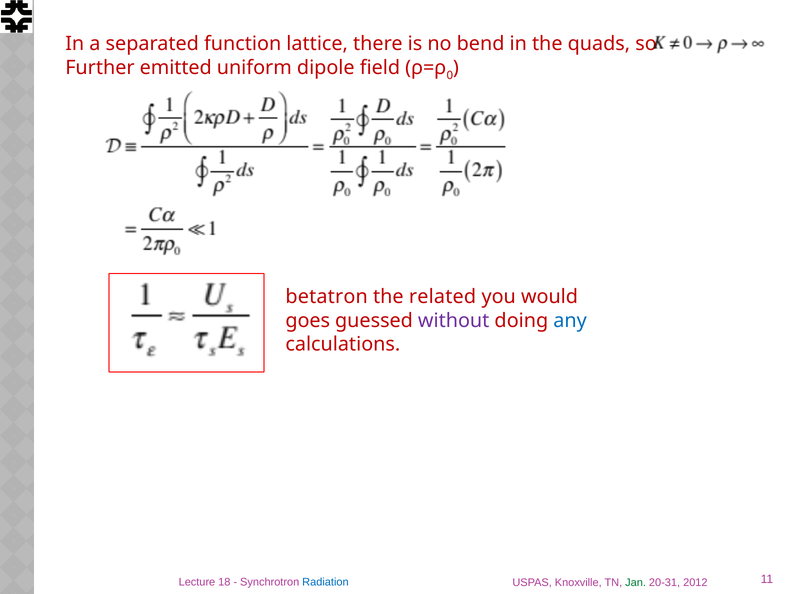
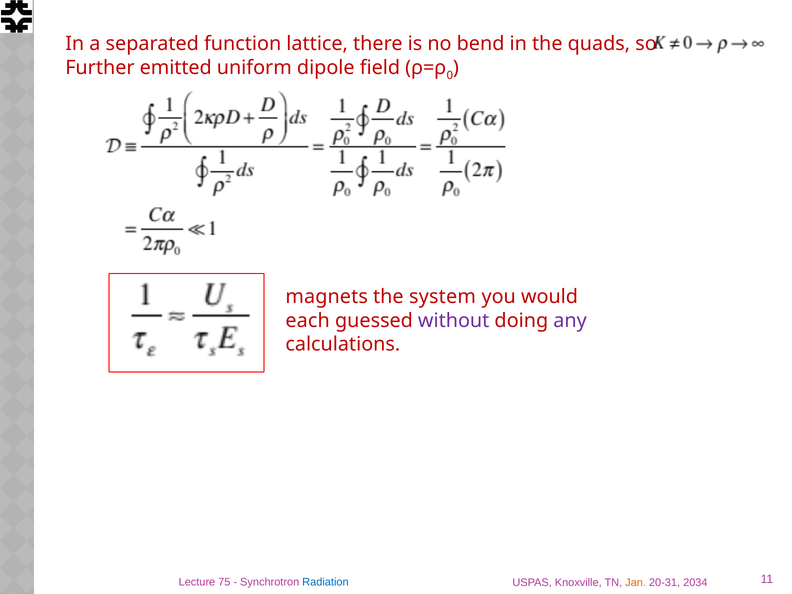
betatron: betatron -> magnets
related: related -> system
goes: goes -> each
any colour: blue -> purple
18: 18 -> 75
Jan colour: green -> orange
2012: 2012 -> 2034
